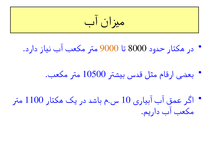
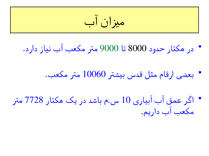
9000 colour: orange -> green
10500: 10500 -> 10060
1100: 1100 -> 7728
